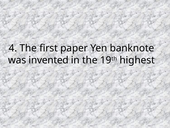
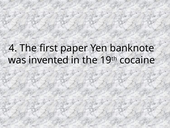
highest: highest -> cocaine
